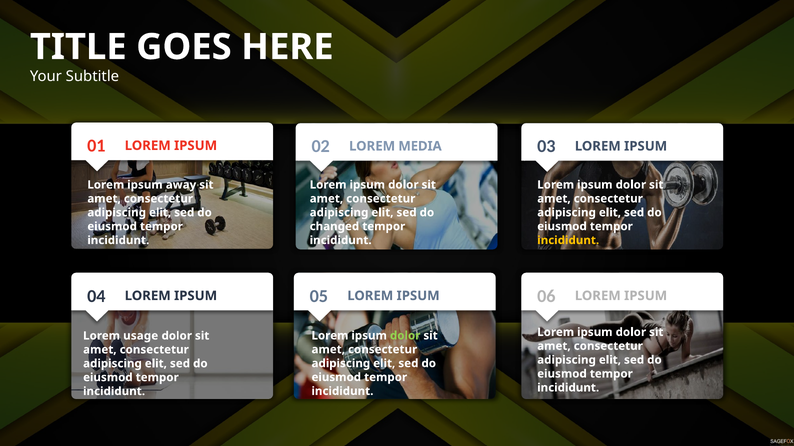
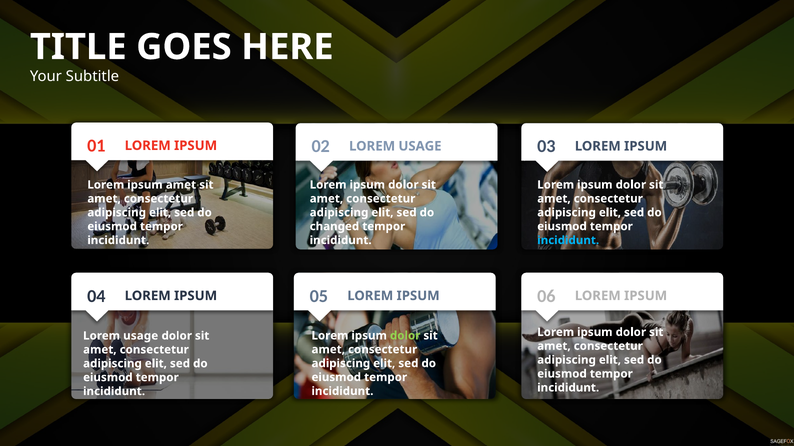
02 LOREM MEDIA: MEDIA -> USAGE
ipsum away: away -> amet
incididunt at (568, 241) colour: yellow -> light blue
